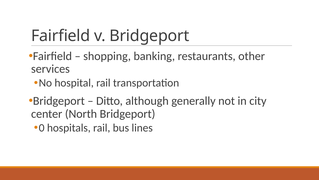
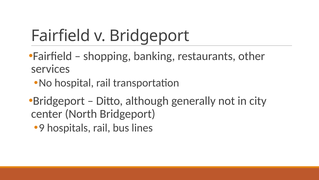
0: 0 -> 9
